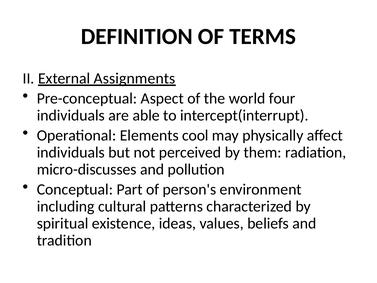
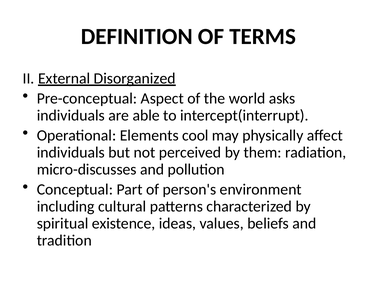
Assignments: Assignments -> Disorganized
four: four -> asks
